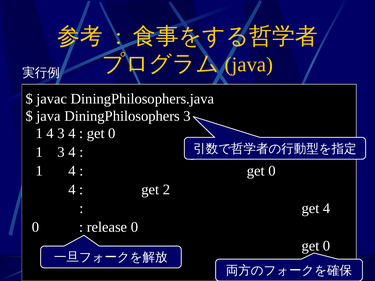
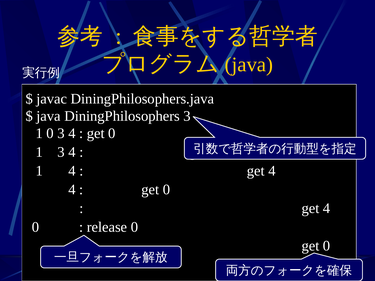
4 at (50, 133): 4 -> 0
0 at (272, 171): 0 -> 4
2 at (166, 190): 2 -> 0
